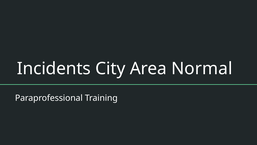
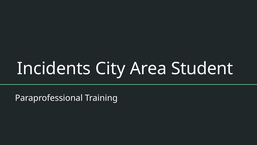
Normal: Normal -> Student
